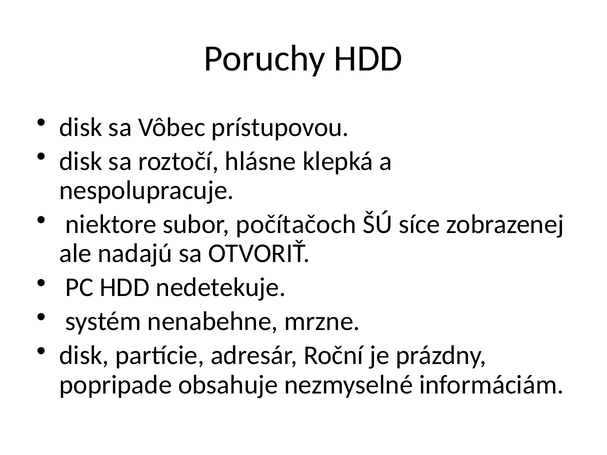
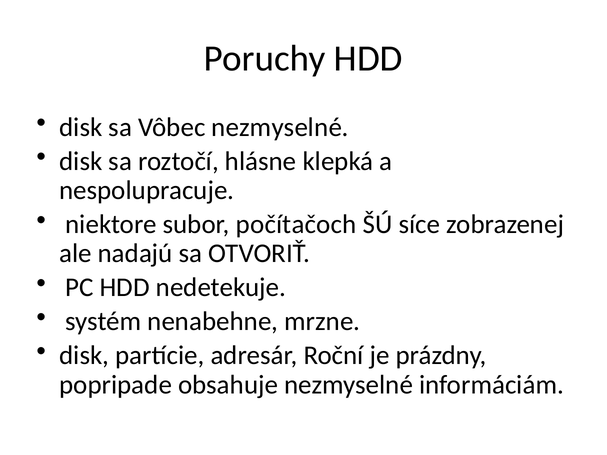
Vôbec prístupovou: prístupovou -> nezmyselné
